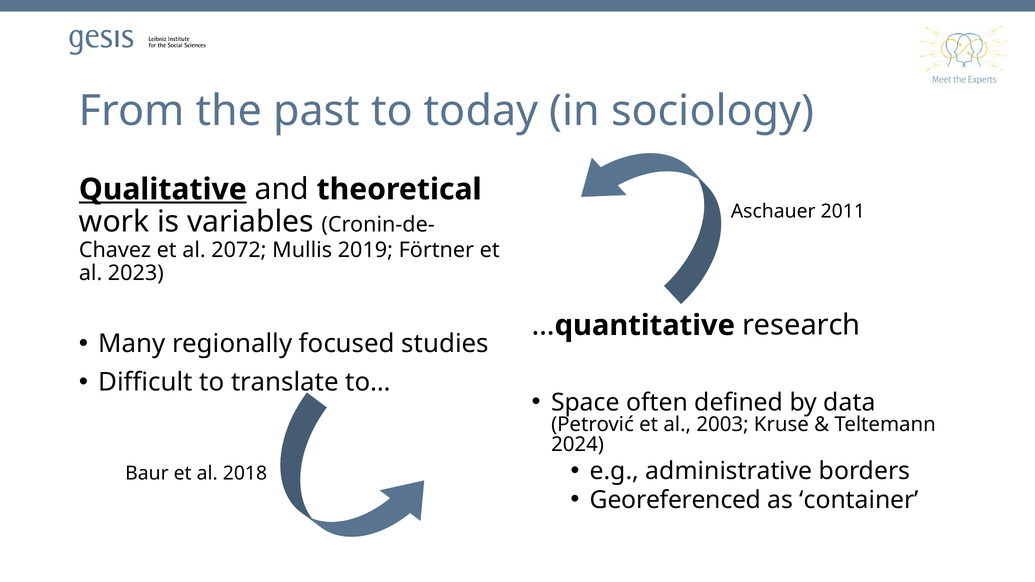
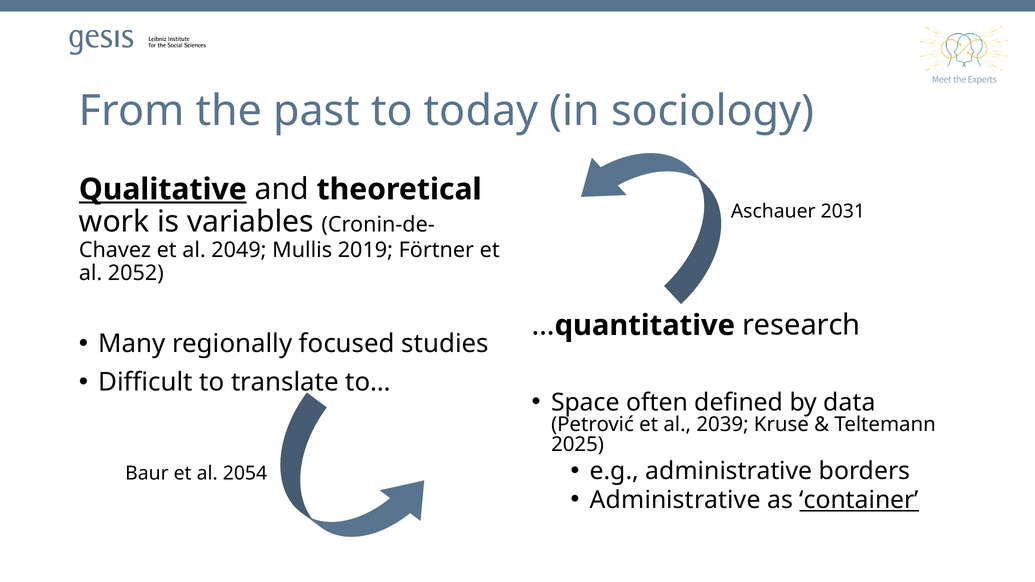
2011: 2011 -> 2031
2072: 2072 -> 2049
2023: 2023 -> 2052
2003: 2003 -> 2039
2024: 2024 -> 2025
2018: 2018 -> 2054
Georeferenced at (675, 500): Georeferenced -> Administrative
container underline: none -> present
